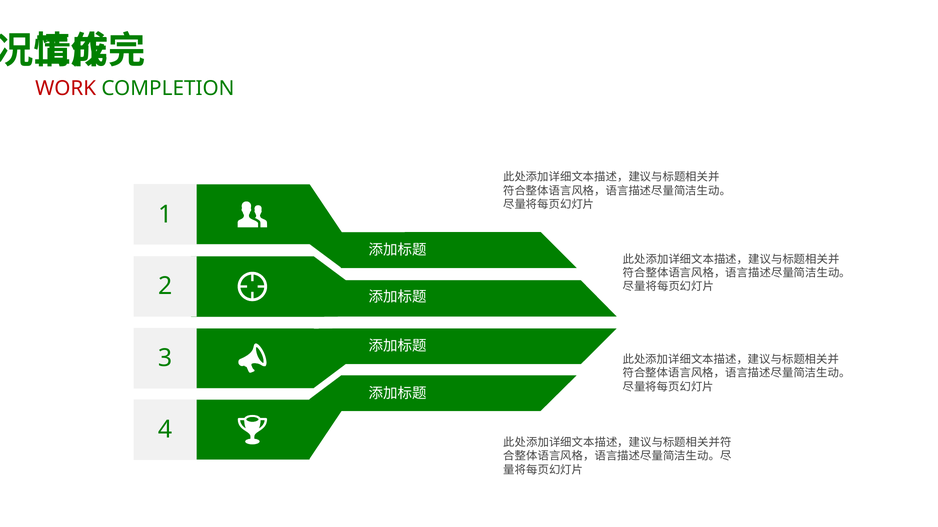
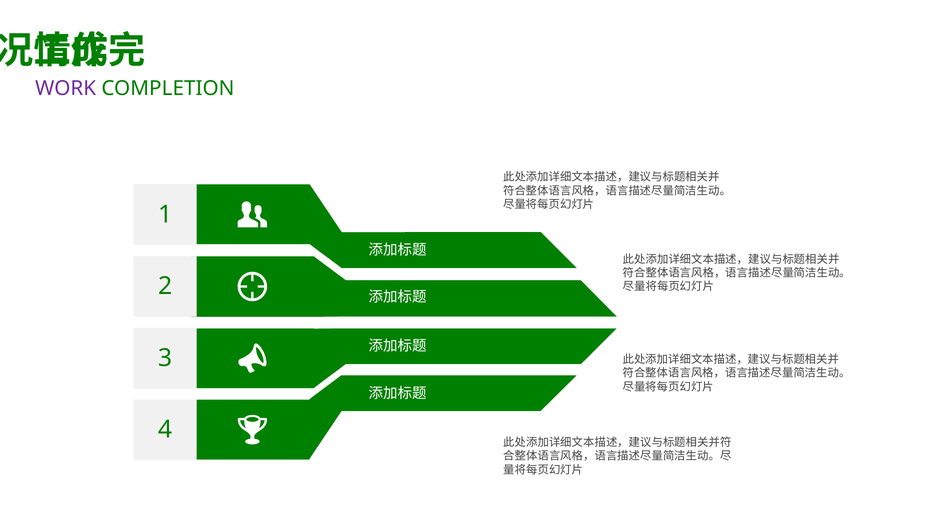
WORK colour: red -> purple
